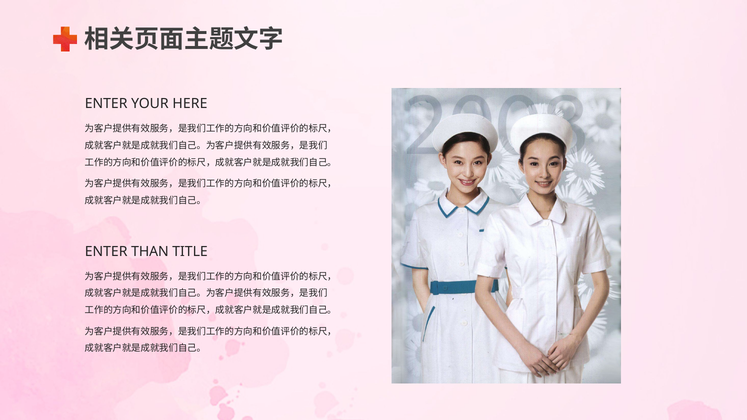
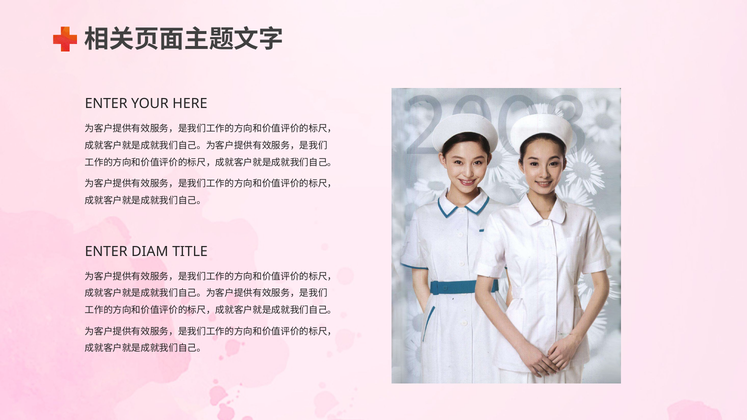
THAN: THAN -> DIAM
